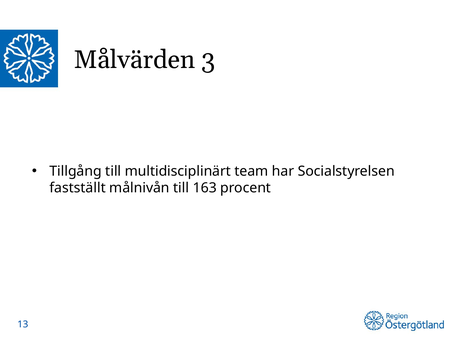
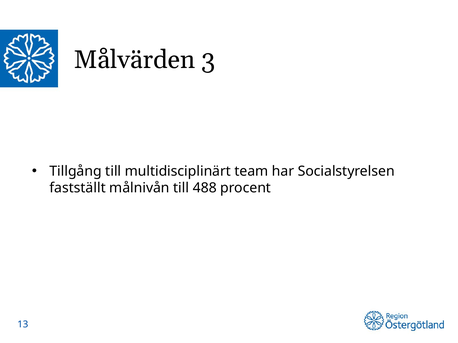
163: 163 -> 488
